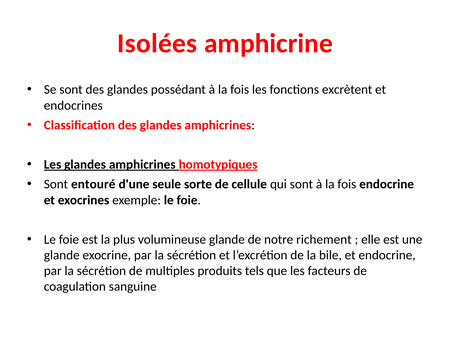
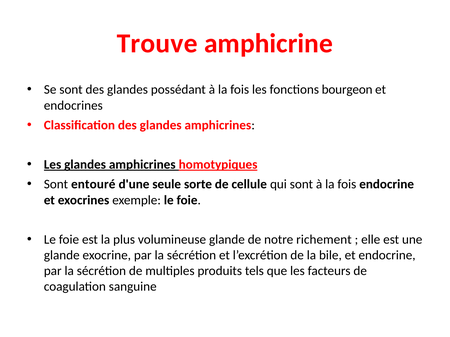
Isolées: Isolées -> Trouve
excrètent: excrètent -> bourgeon
